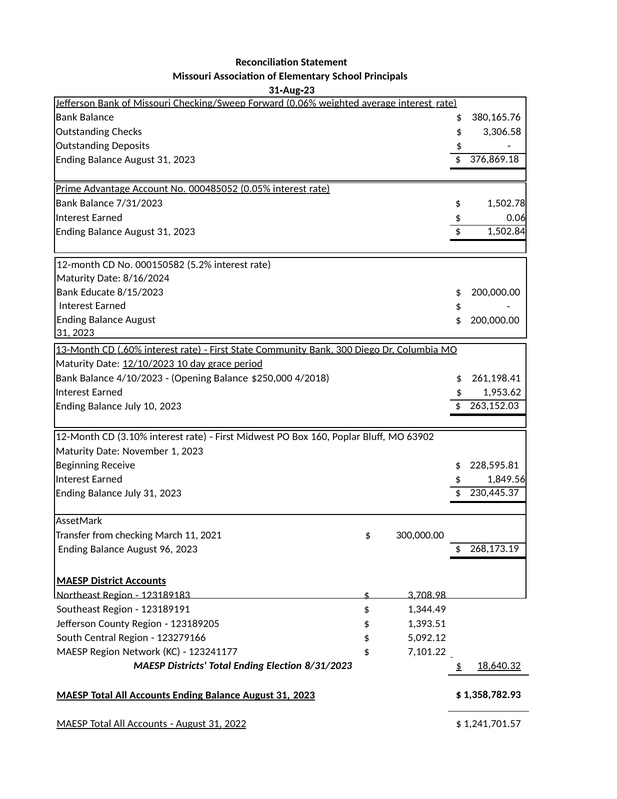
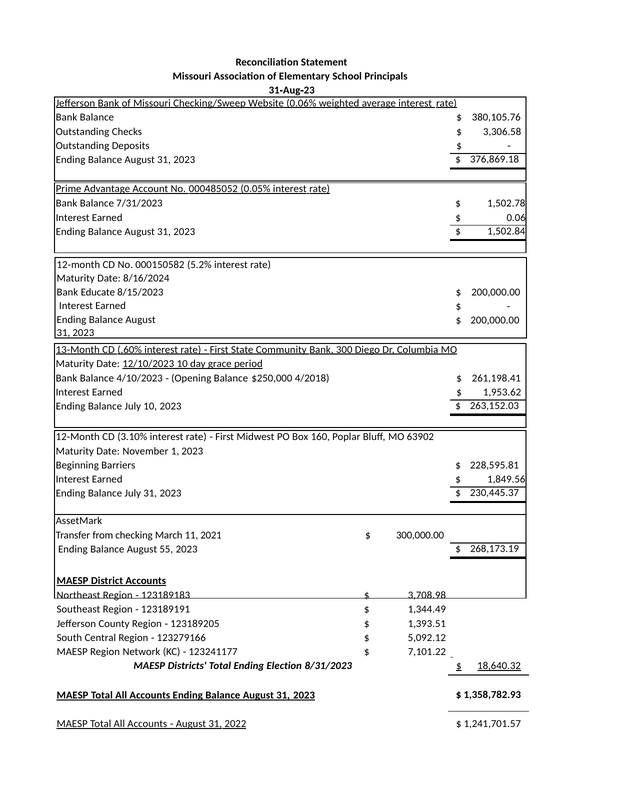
Forward: Forward -> Website
380,165.76: 380,165.76 -> 380,105.76
Receive: Receive -> Barriers
96: 96 -> 55
